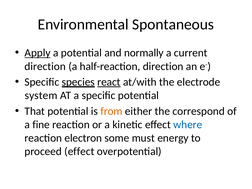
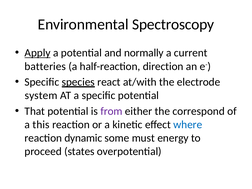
Spontaneous: Spontaneous -> Spectroscopy
direction at (45, 66): direction -> batteries
react underline: present -> none
from colour: orange -> purple
fine: fine -> this
electron: electron -> dynamic
proceed effect: effect -> states
